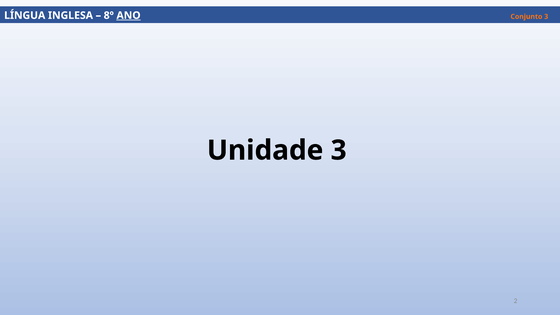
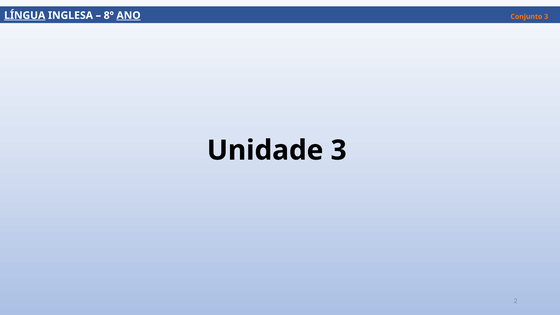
LÍNGUA underline: none -> present
